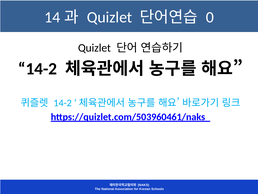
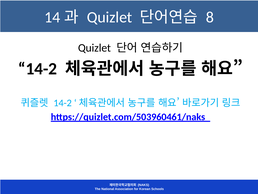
0: 0 -> 8
